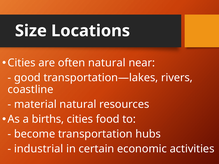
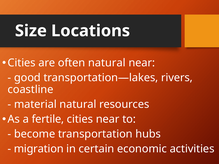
births: births -> fertile
cities food: food -> near
industrial: industrial -> migration
